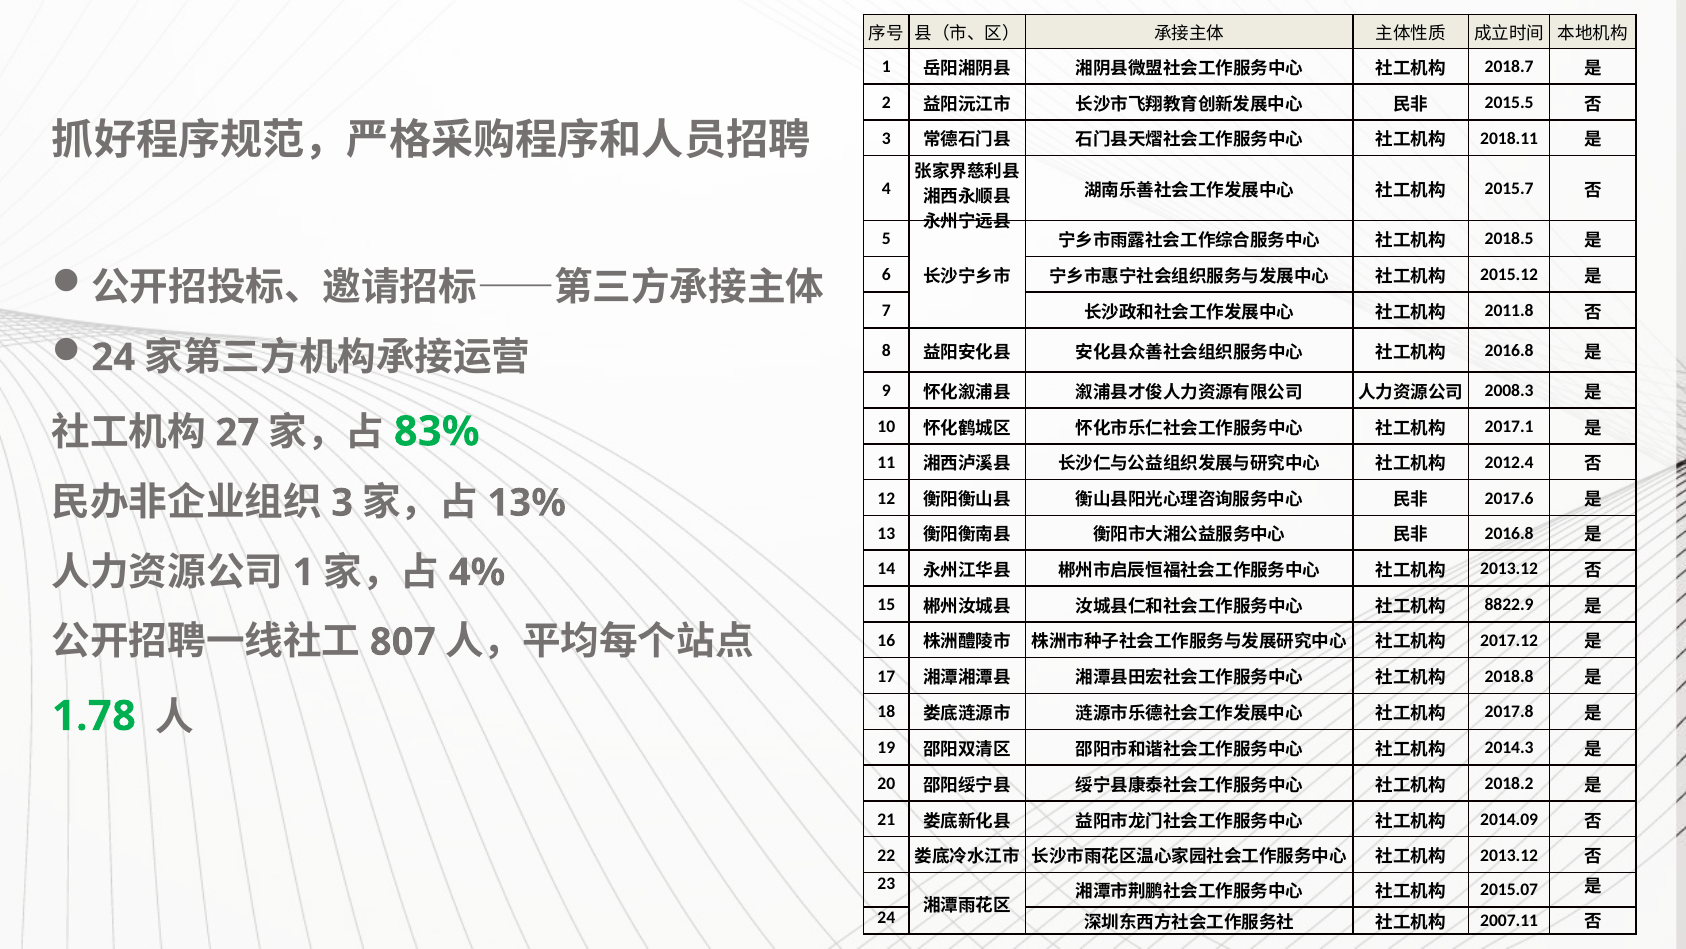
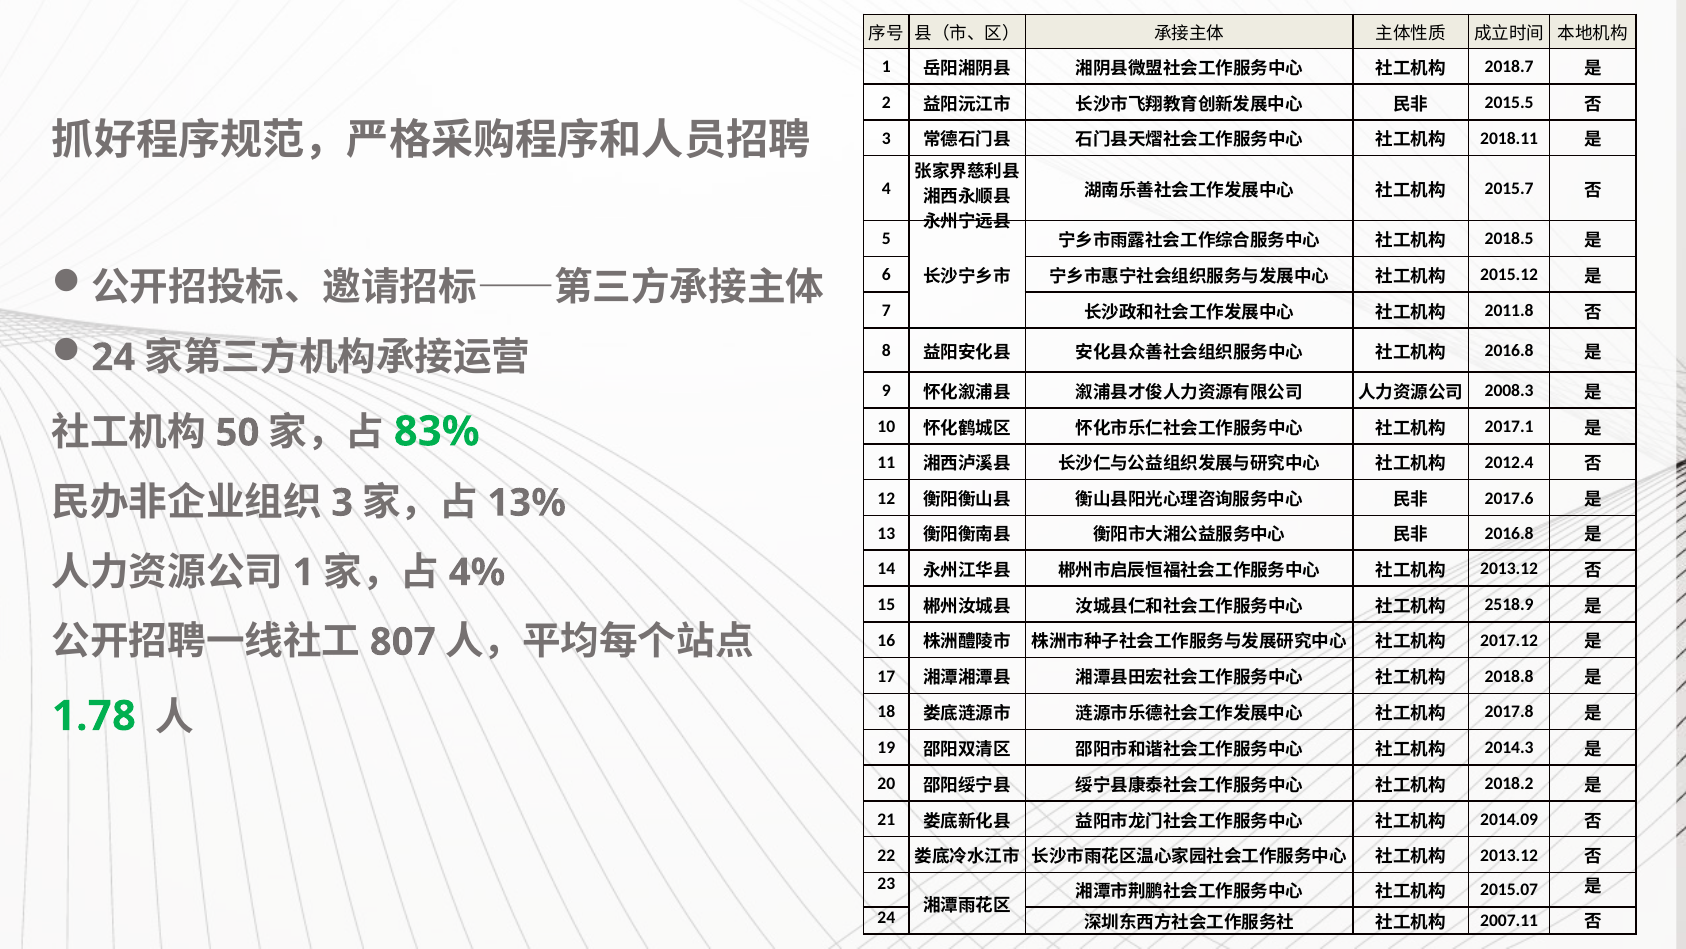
27: 27 -> 50
8822.9: 8822.9 -> 2518.9
